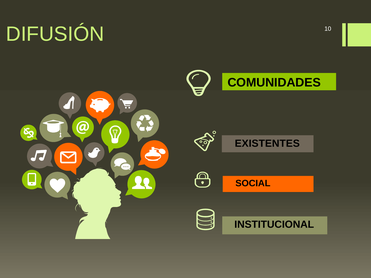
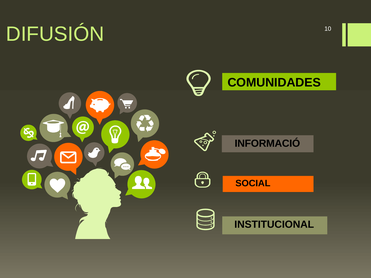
EXISTENTES: EXISTENTES -> INFORMACIÓ
